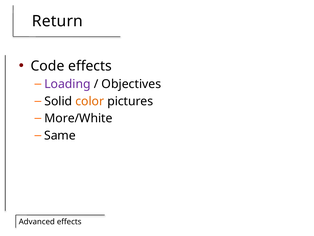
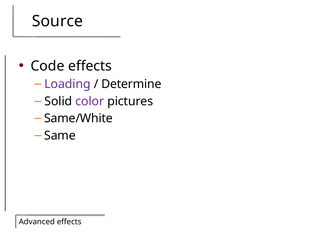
Return: Return -> Source
Objectives: Objectives -> Determine
color colour: orange -> purple
More/White: More/White -> Same/White
